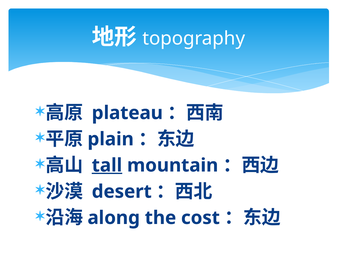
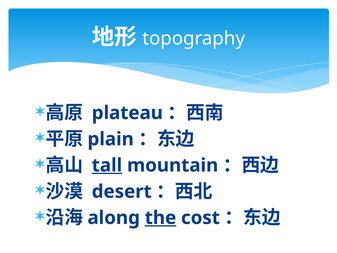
the underline: none -> present
